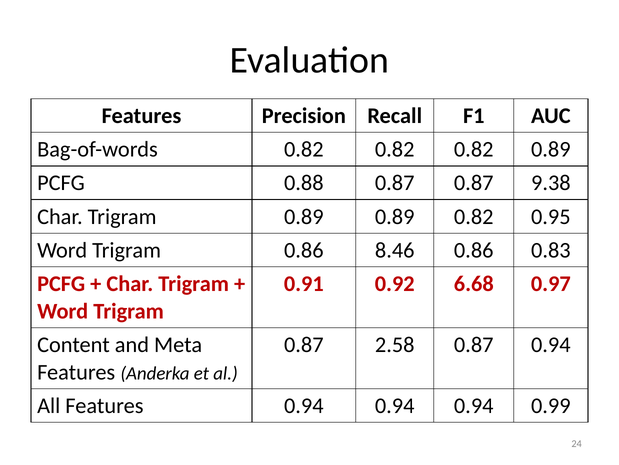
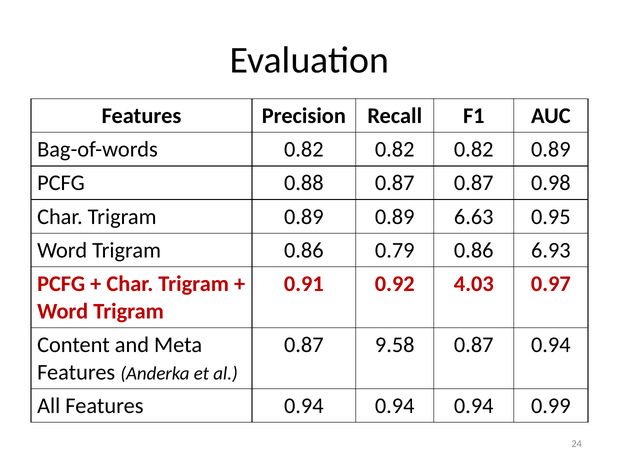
9.38: 9.38 -> 0.98
0.89 0.82: 0.82 -> 6.63
8.46: 8.46 -> 0.79
0.83: 0.83 -> 6.93
6.68: 6.68 -> 4.03
2.58: 2.58 -> 9.58
